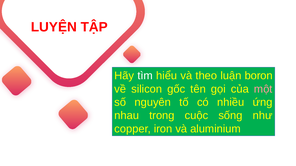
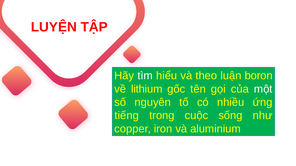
silicon: silicon -> lithium
một colour: pink -> white
nhau: nhau -> tiếng
